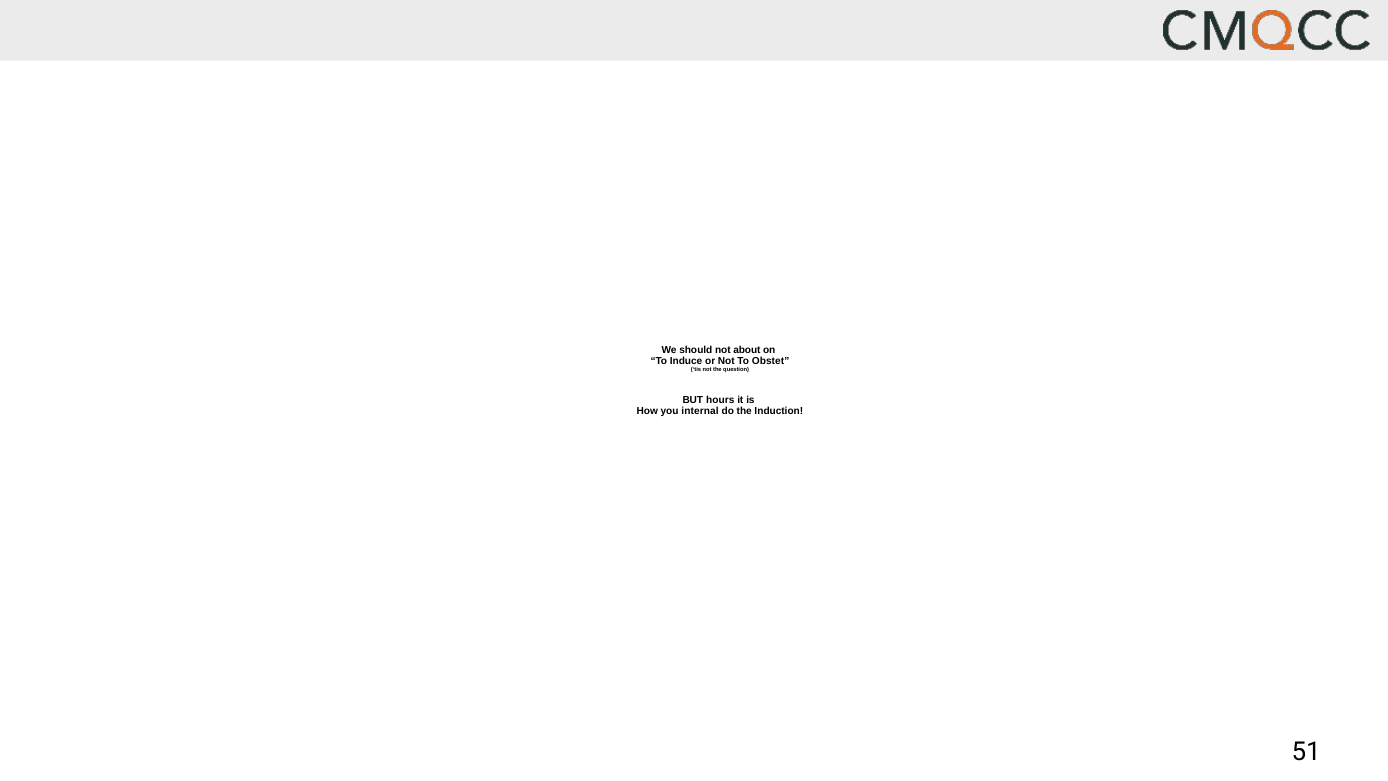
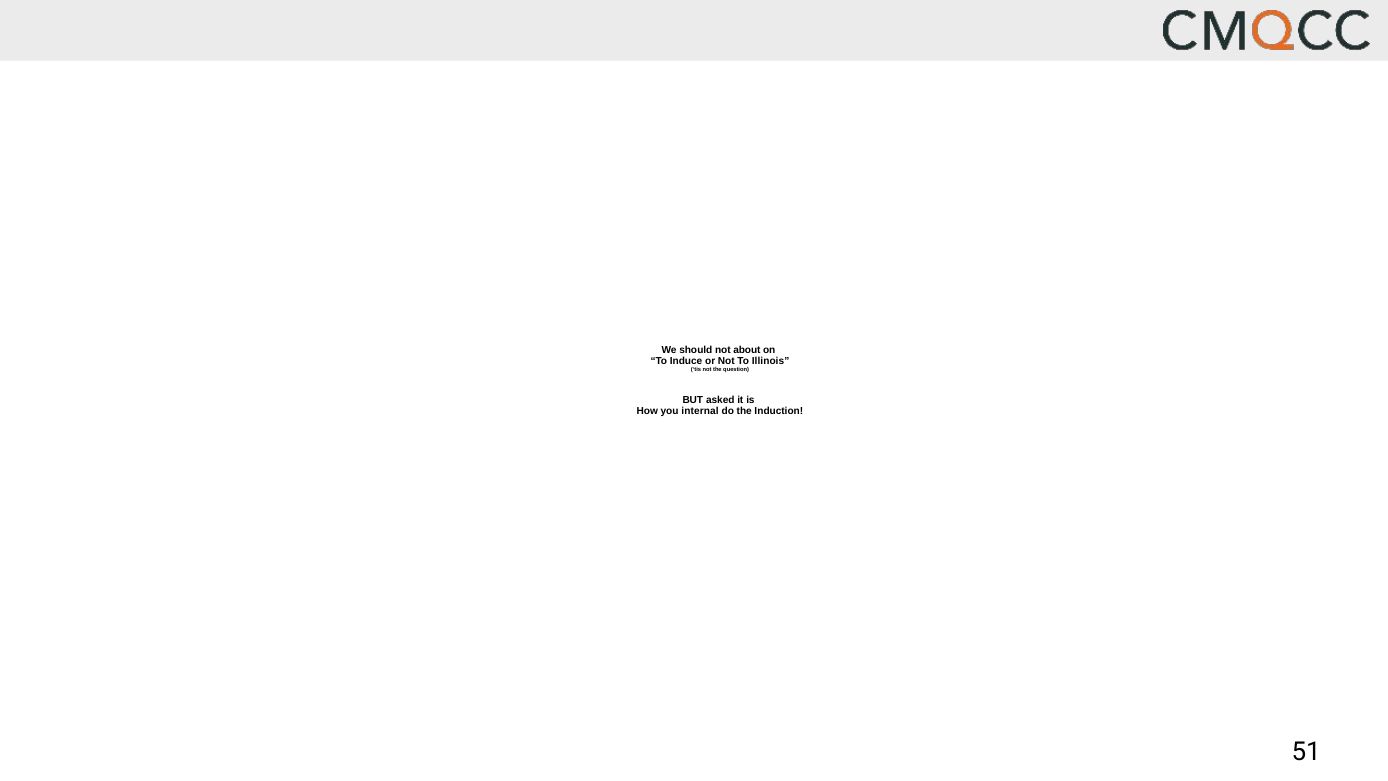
Obstet: Obstet -> Illinois
hours: hours -> asked
